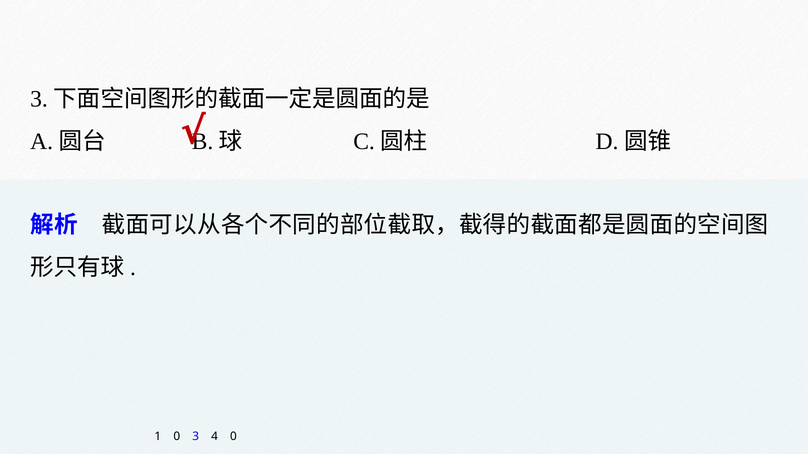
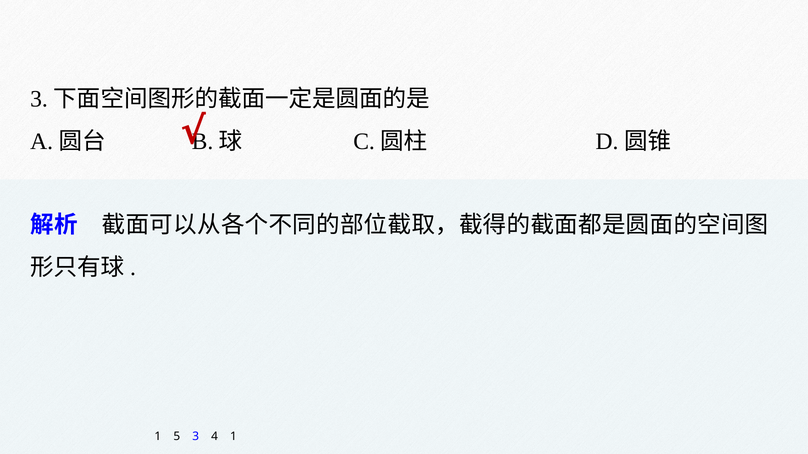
1 0: 0 -> 5
4 0: 0 -> 1
